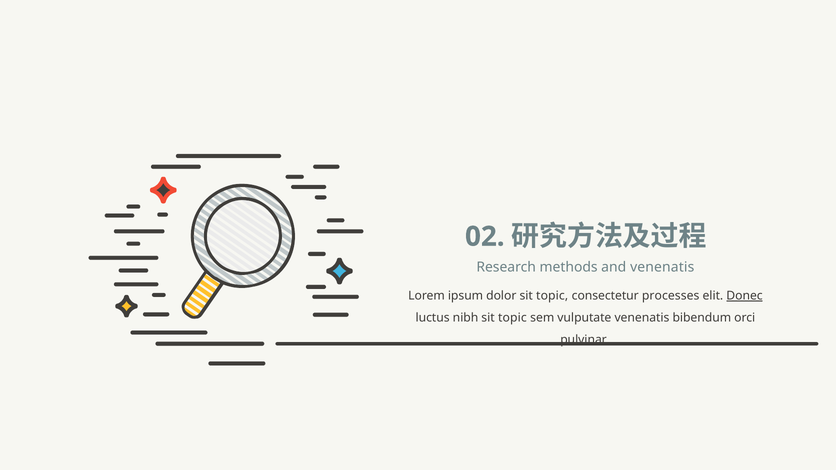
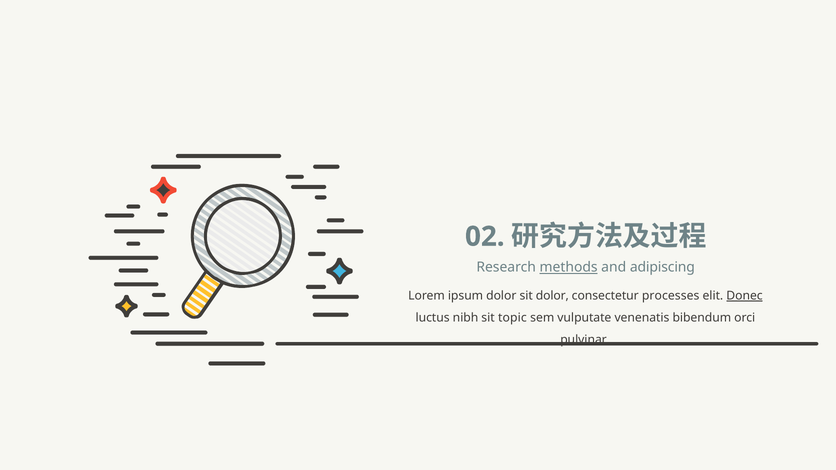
methods underline: none -> present
and venenatis: venenatis -> adipiscing
dolor sit topic: topic -> dolor
